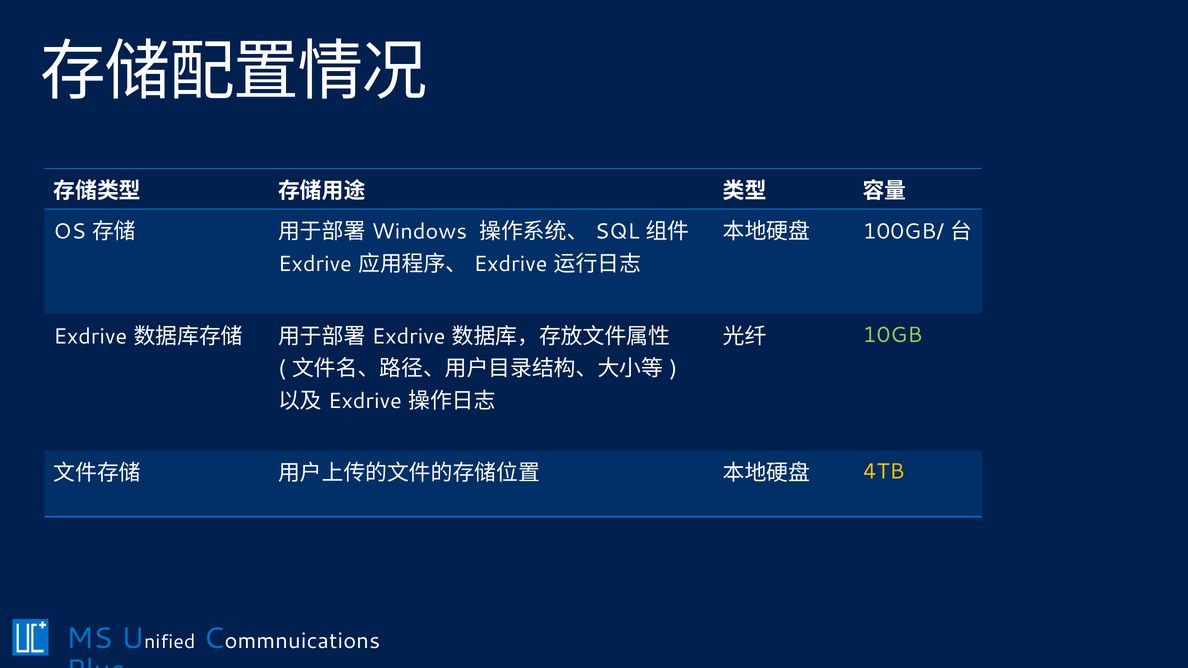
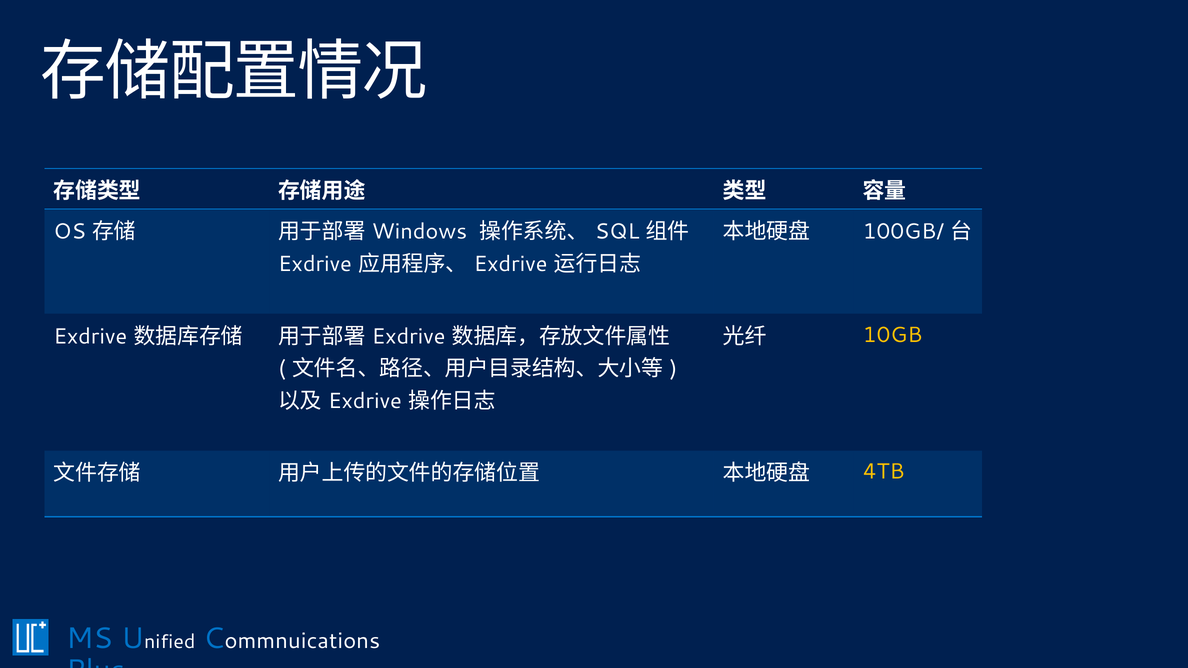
10GB colour: light green -> yellow
